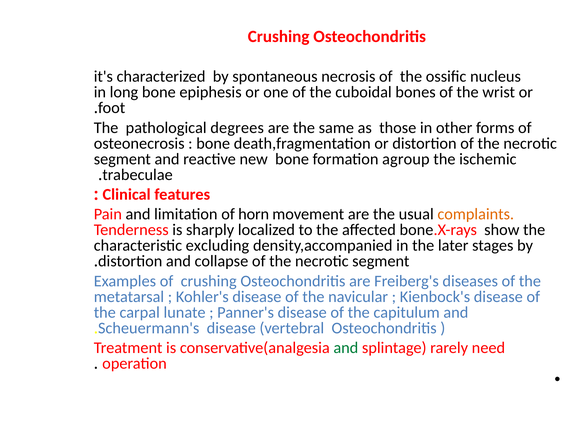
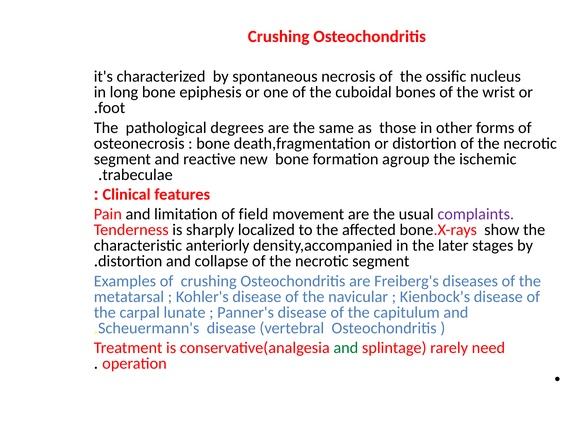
horn: horn -> field
complaints colour: orange -> purple
excluding: excluding -> anteriorly
